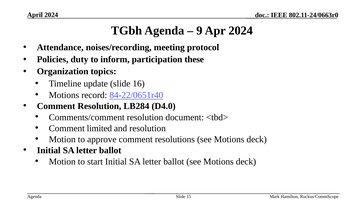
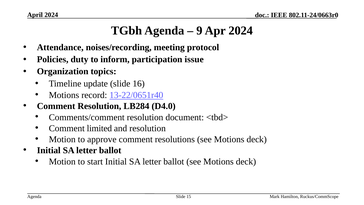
these: these -> issue
84-22/0651r40: 84-22/0651r40 -> 13-22/0651r40
